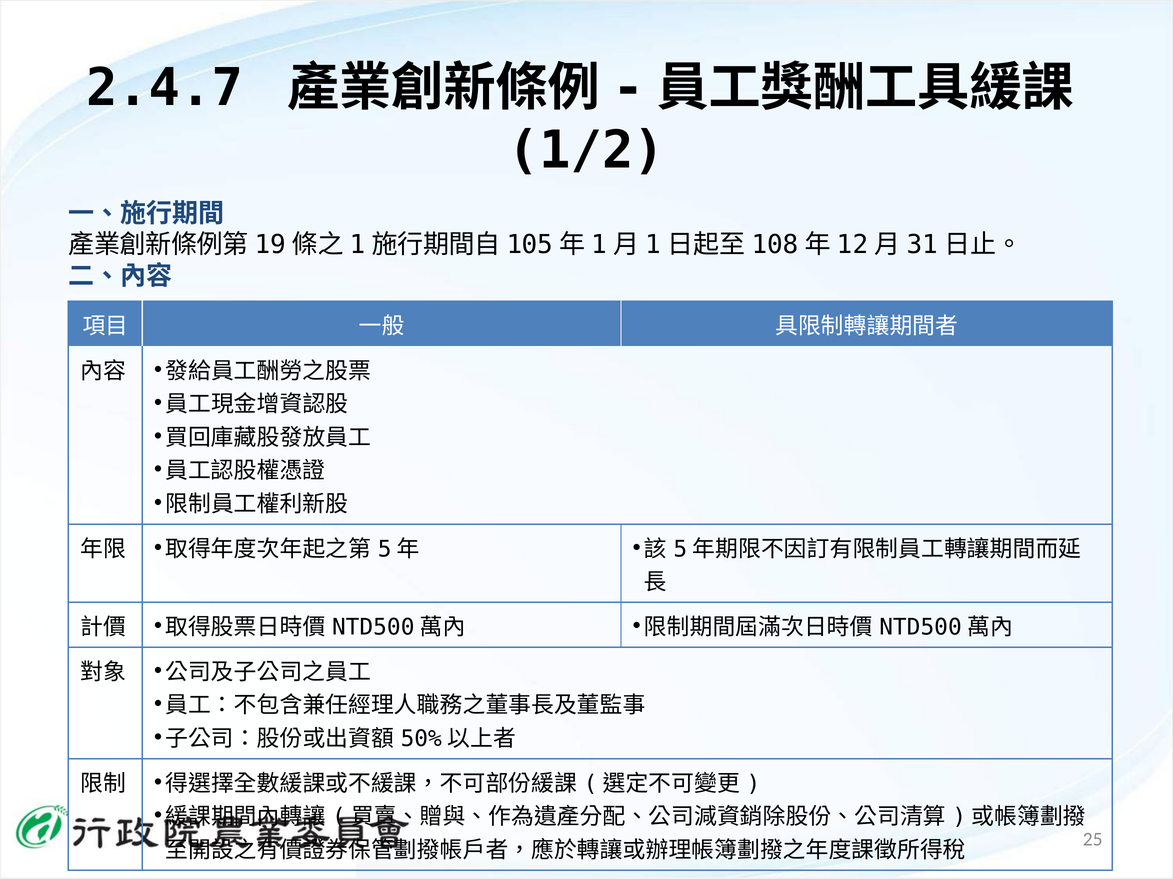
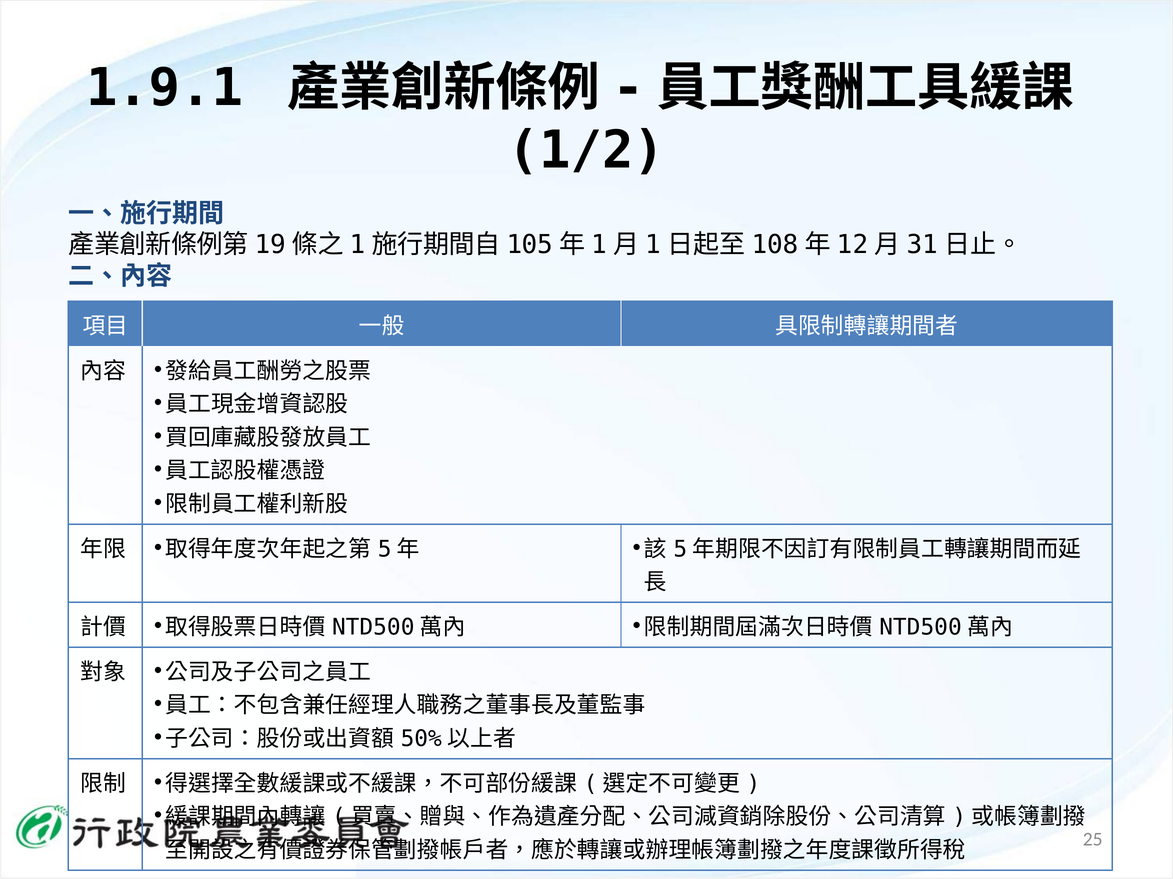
2.4.7: 2.4.7 -> 1.9.1
